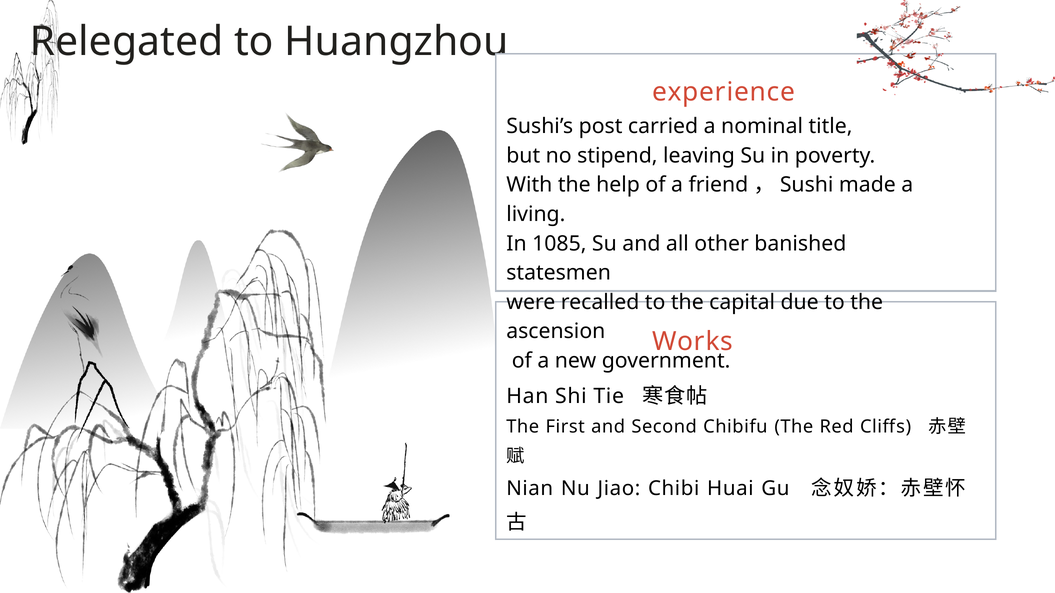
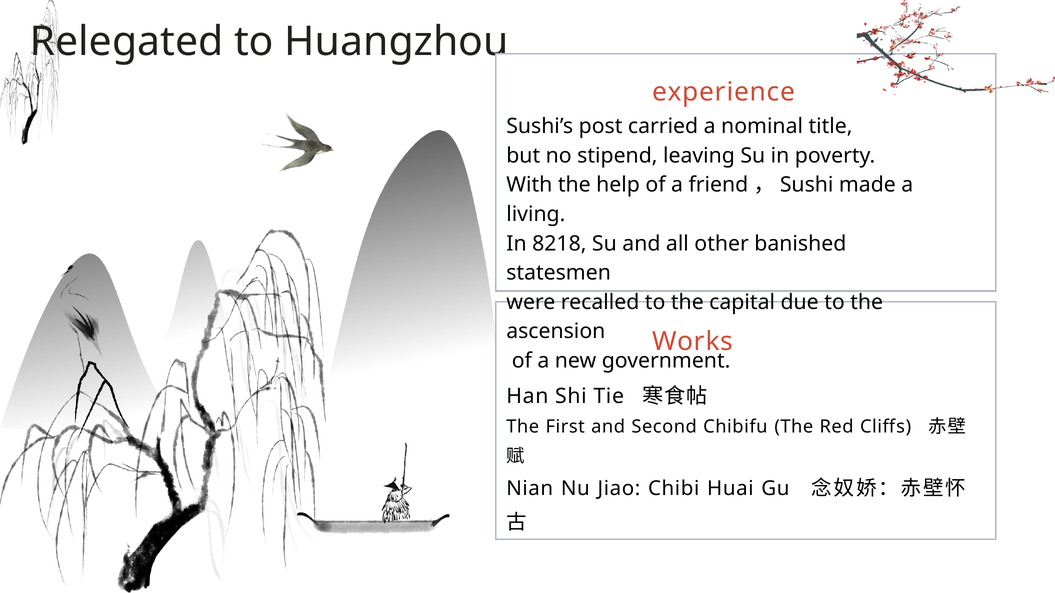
1085: 1085 -> 8218
